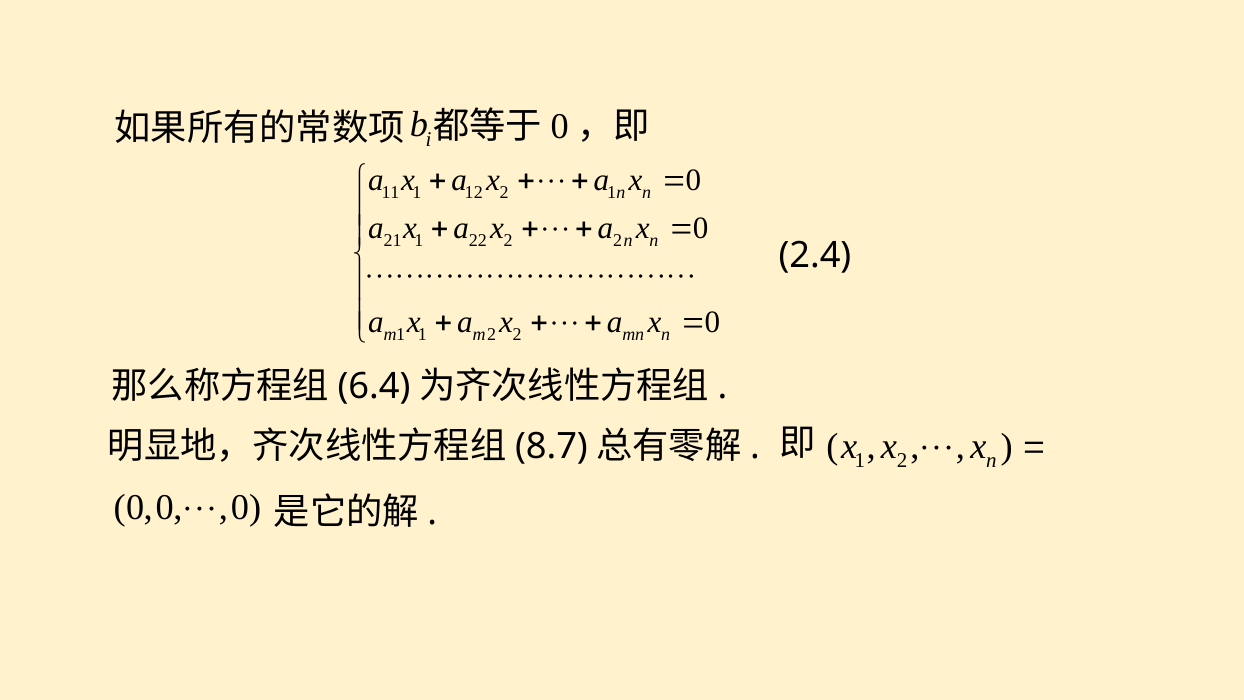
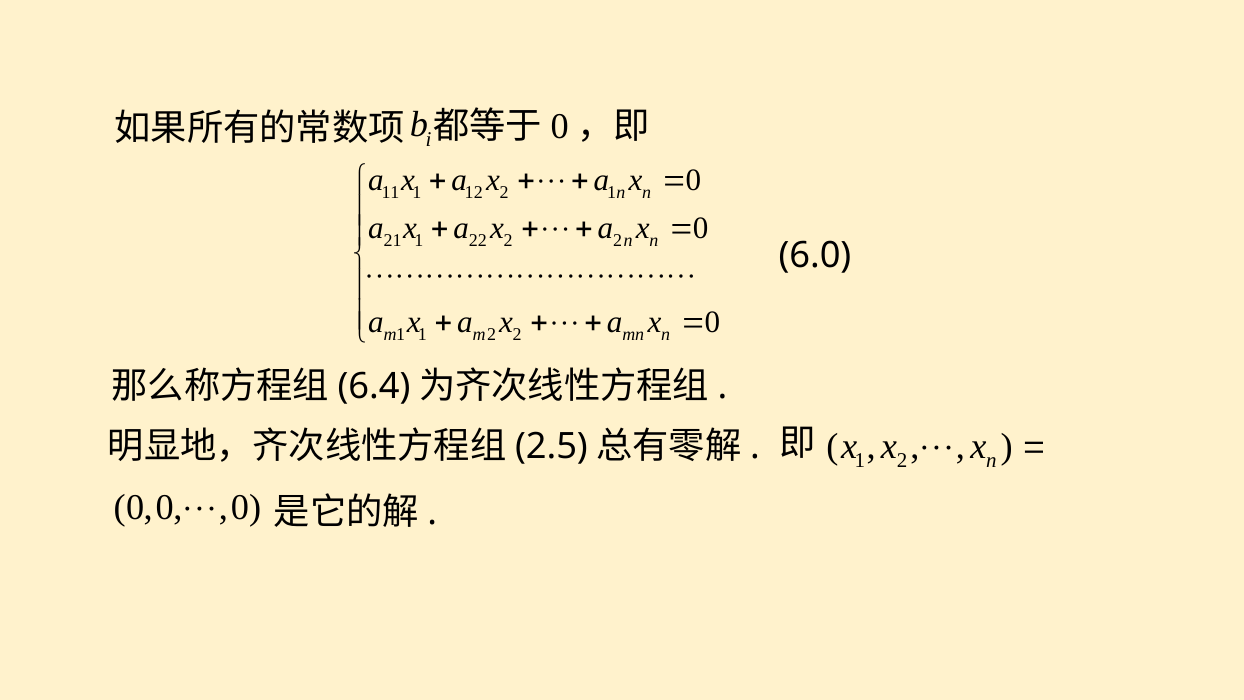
2.4: 2.4 -> 6.0
8.7: 8.7 -> 2.5
